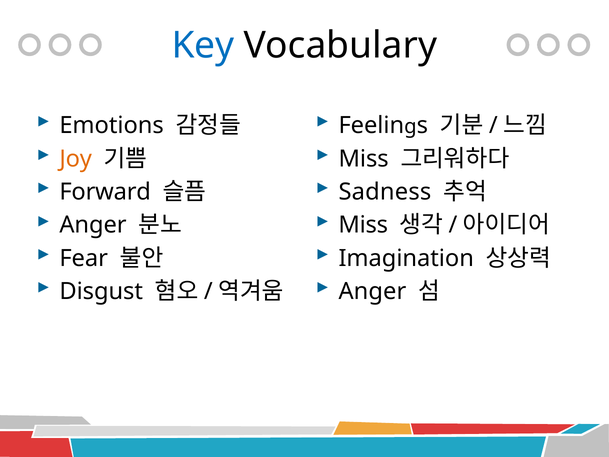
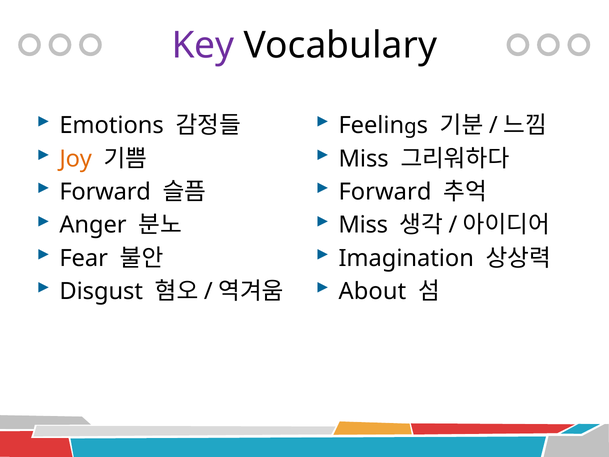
Key colour: blue -> purple
Sadness at (385, 192): Sadness -> Forward
Anger at (372, 291): Anger -> About
